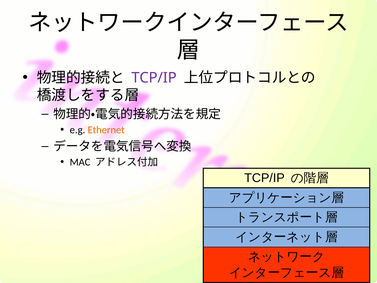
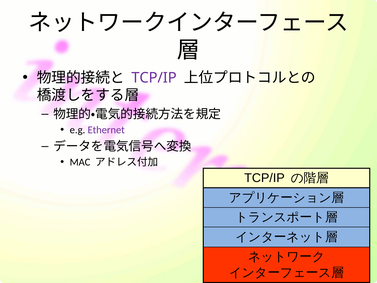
Ethernet colour: orange -> purple
